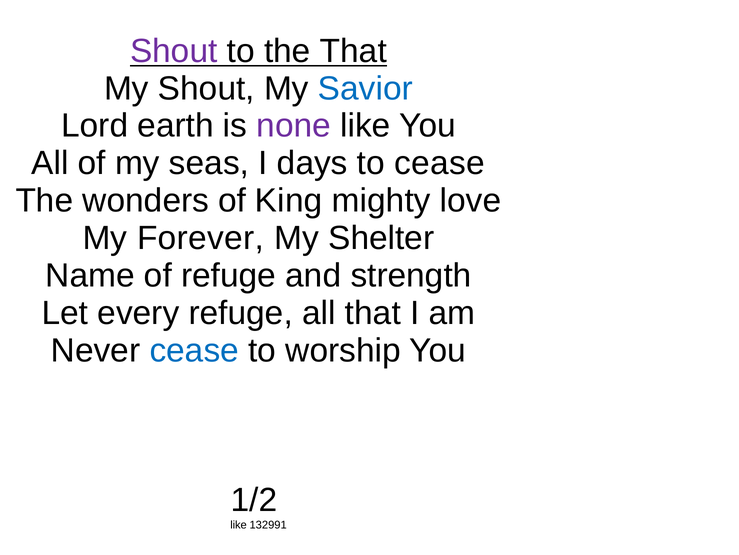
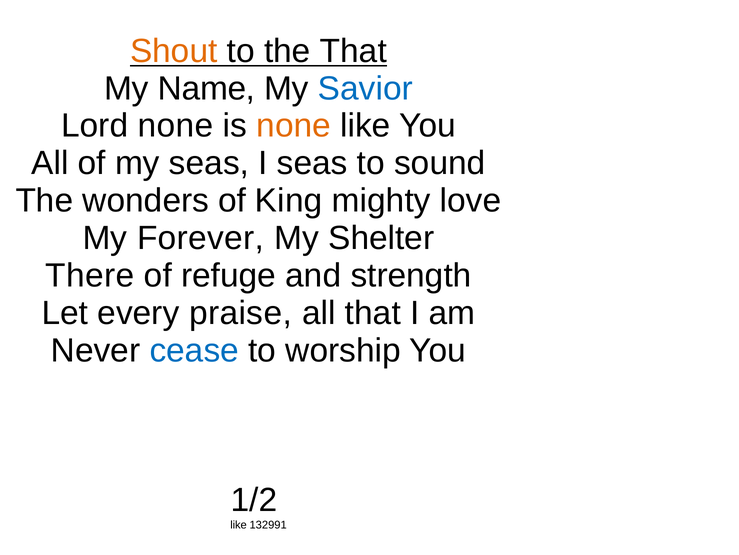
Shout at (174, 51) colour: purple -> orange
My Shout: Shout -> Name
Lord earth: earth -> none
none at (294, 126) colour: purple -> orange
I days: days -> seas
to cease: cease -> sound
Name: Name -> There
every refuge: refuge -> praise
